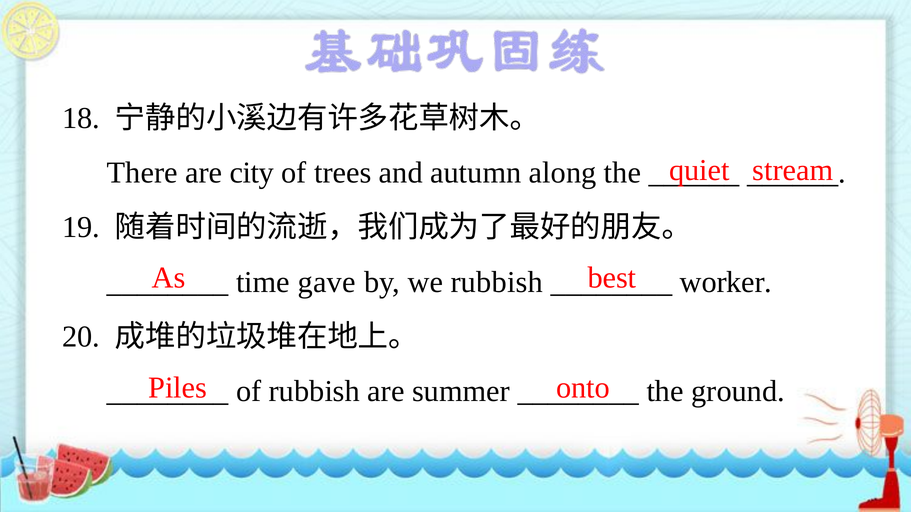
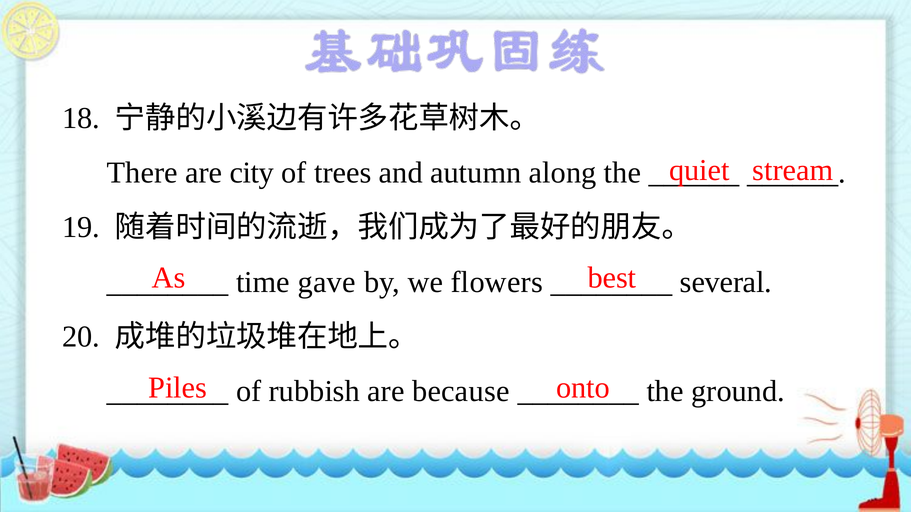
we rubbish: rubbish -> flowers
worker: worker -> several
summer: summer -> because
